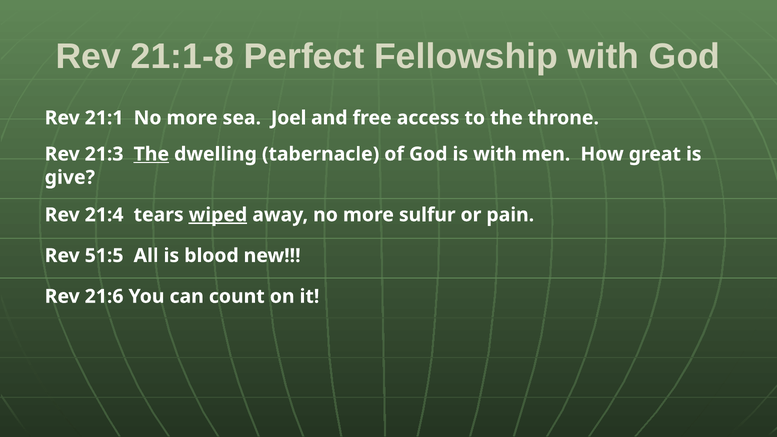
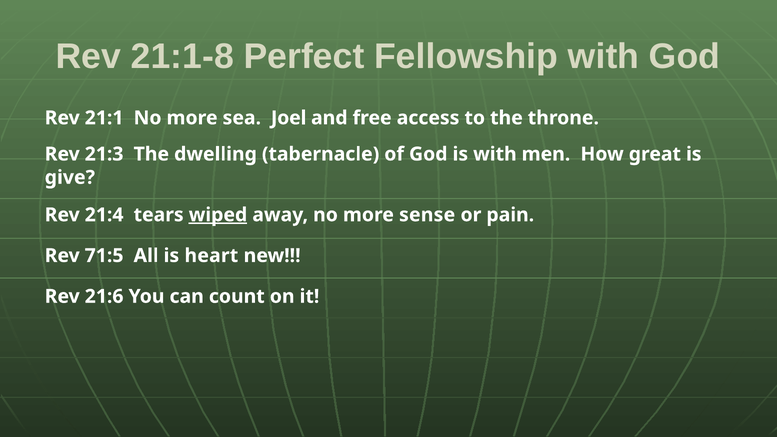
The at (151, 154) underline: present -> none
sulfur: sulfur -> sense
51:5: 51:5 -> 71:5
blood: blood -> heart
